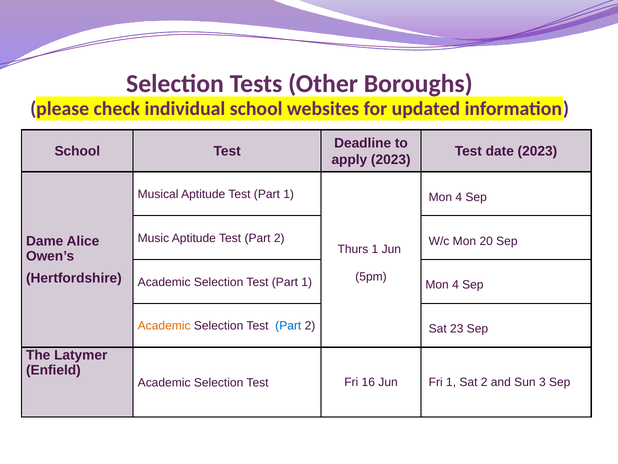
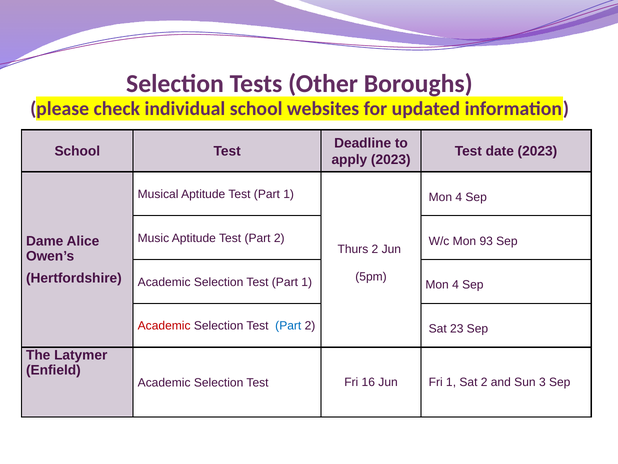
20: 20 -> 93
Thurs 1: 1 -> 2
Academic at (164, 326) colour: orange -> red
